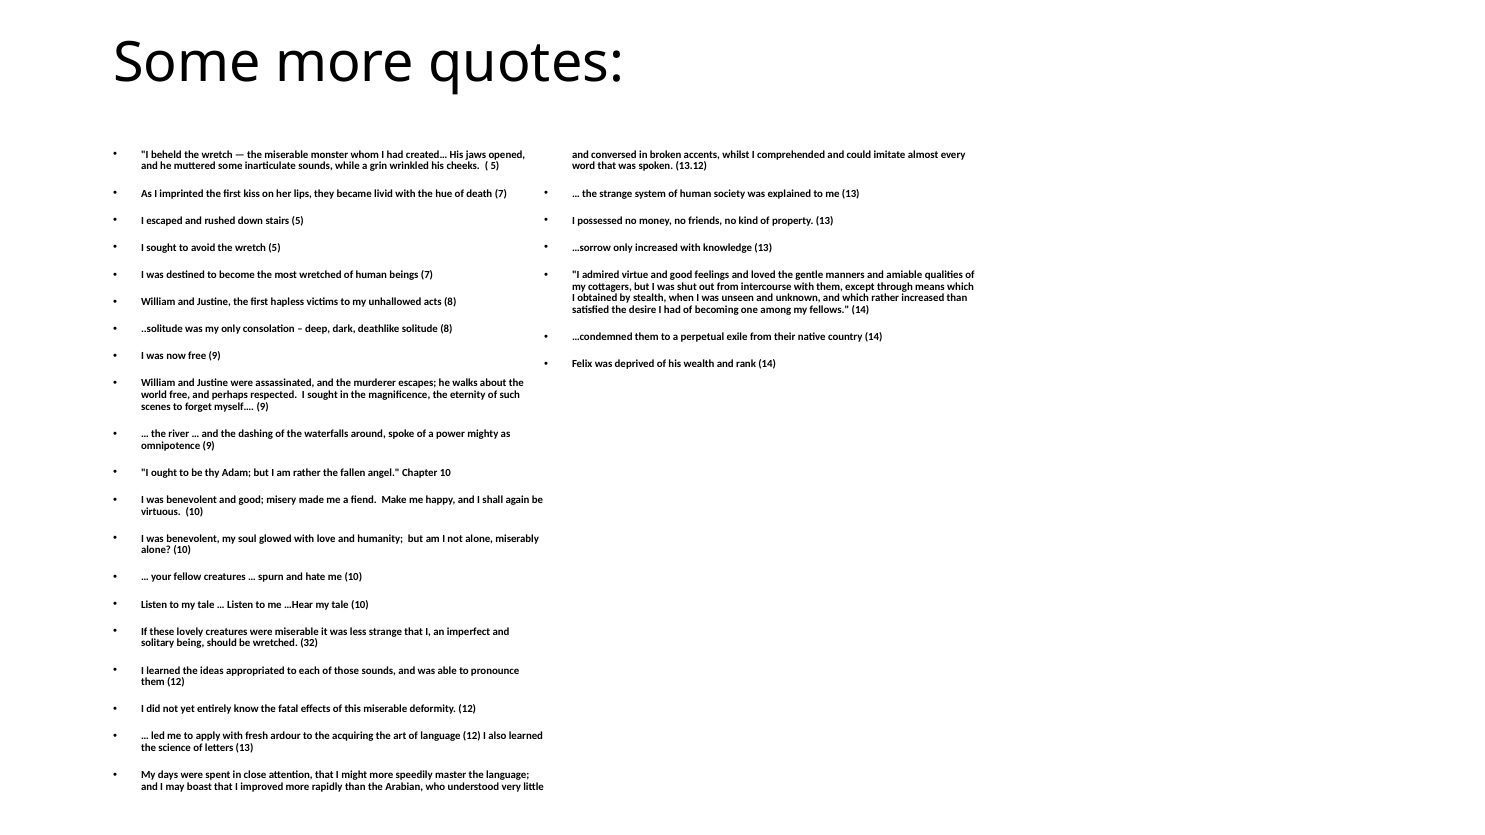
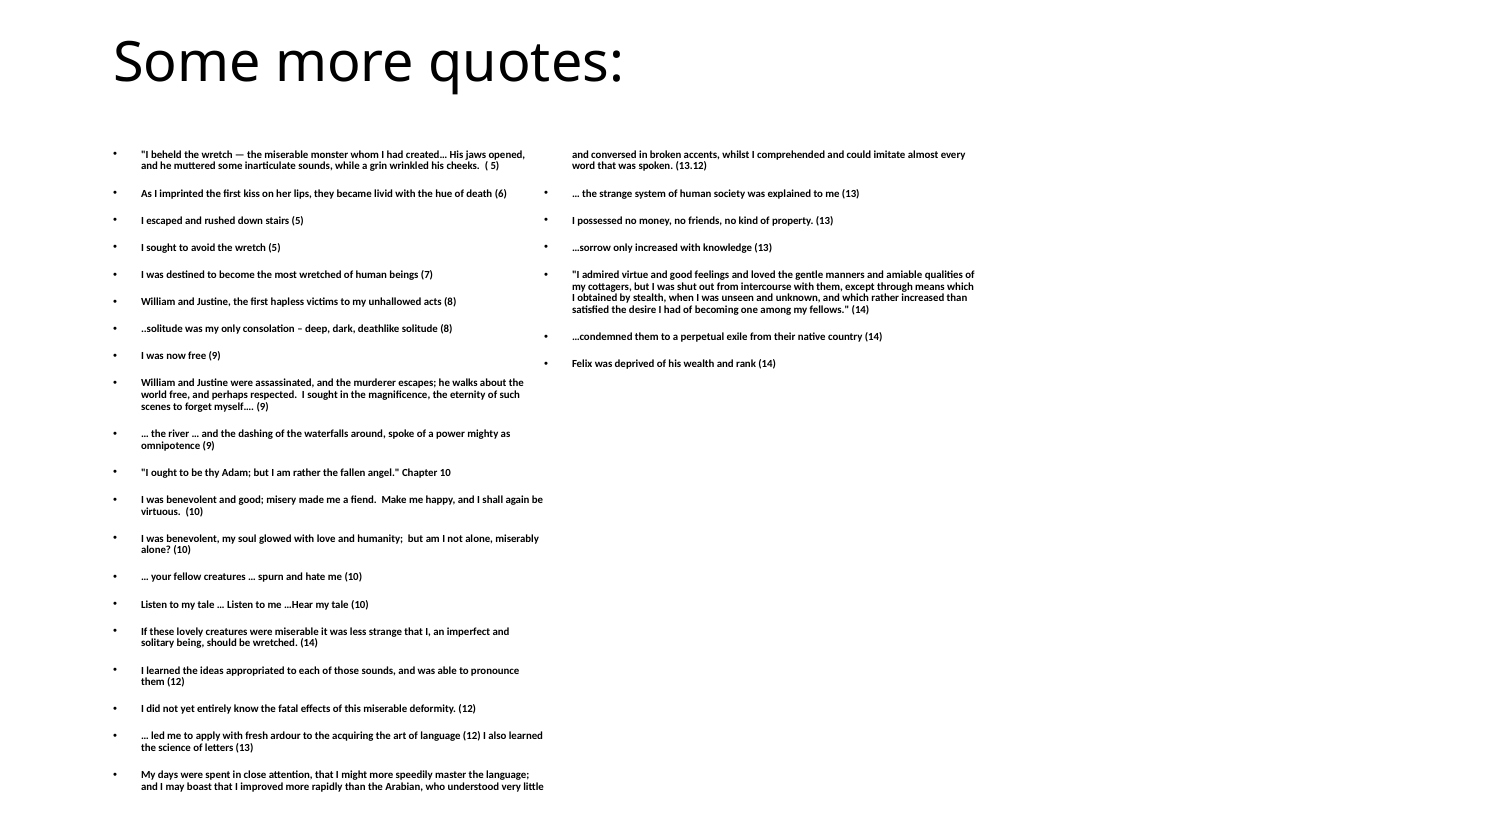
death 7: 7 -> 6
wretched 32: 32 -> 14
